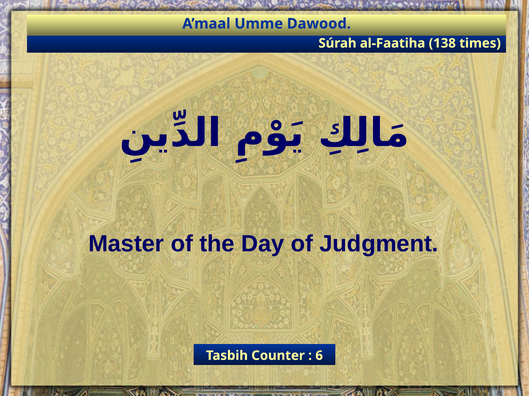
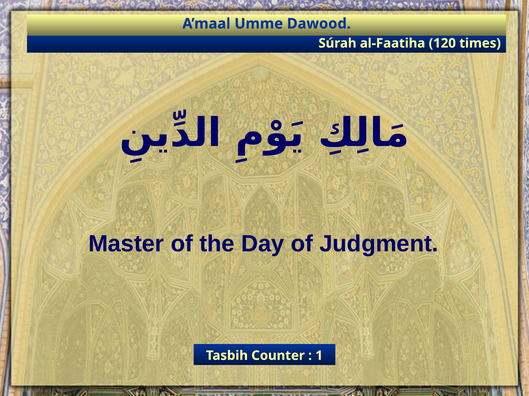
138: 138 -> 120
6: 6 -> 1
